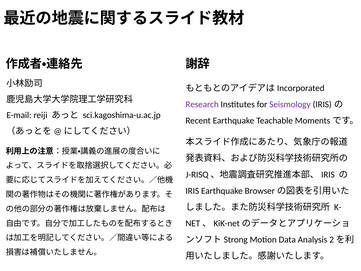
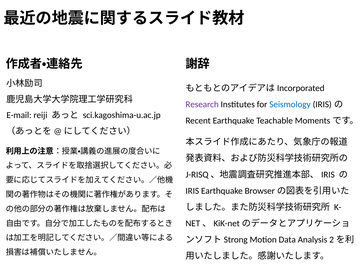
Seismology colour: purple -> blue
